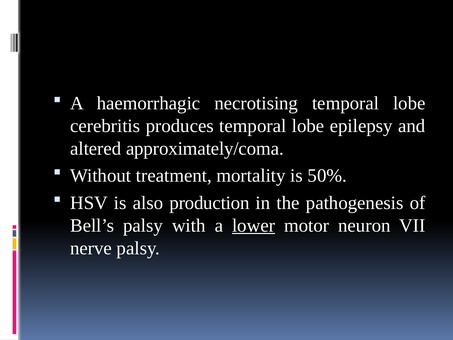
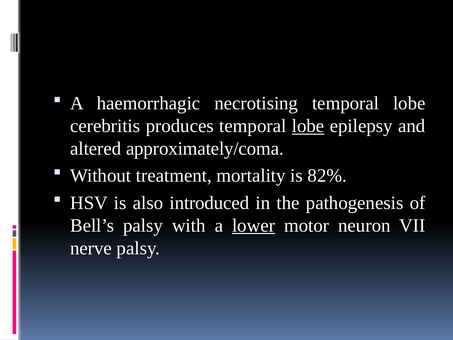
lobe at (308, 126) underline: none -> present
50%: 50% -> 82%
production: production -> introduced
